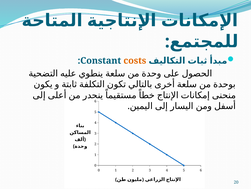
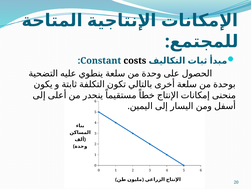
costs colour: orange -> black
